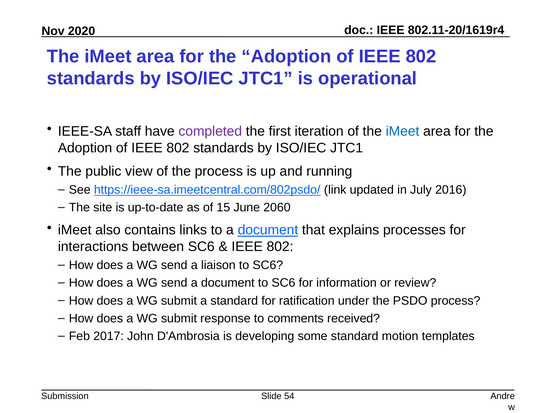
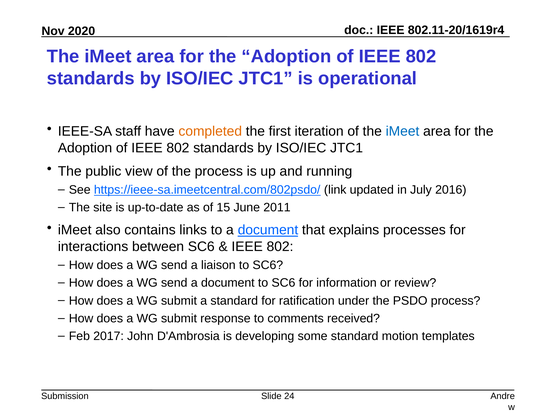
completed colour: purple -> orange
2060: 2060 -> 2011
54: 54 -> 24
